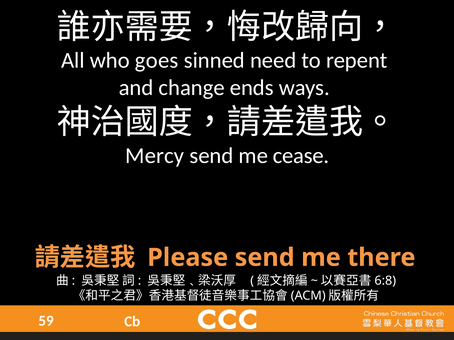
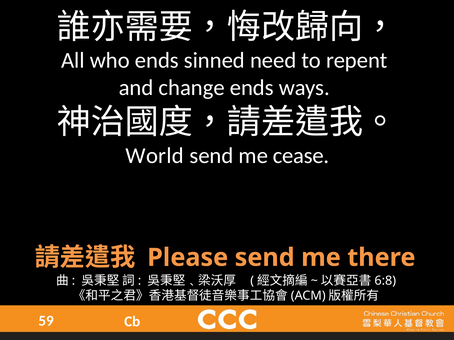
who goes: goes -> ends
Mercy: Mercy -> World
